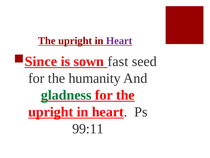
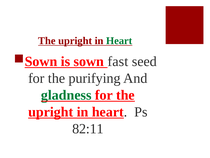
Heart at (119, 41) colour: purple -> green
Since at (41, 61): Since -> Sown
humanity: humanity -> purifying
99:11: 99:11 -> 82:11
